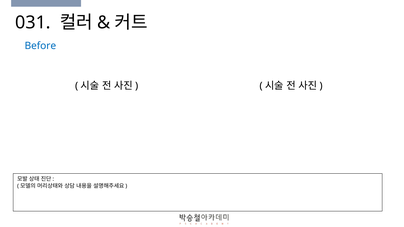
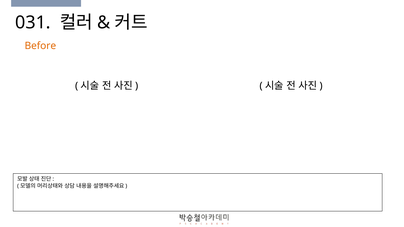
Before colour: blue -> orange
